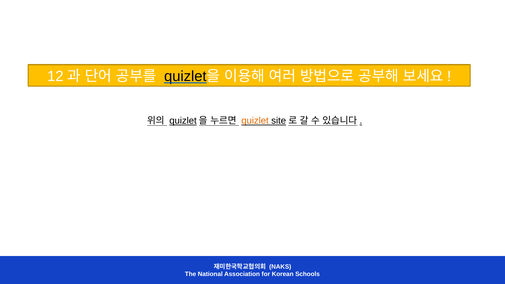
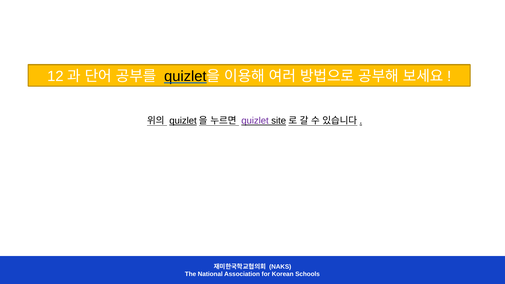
quizlet at (255, 121) colour: orange -> purple
